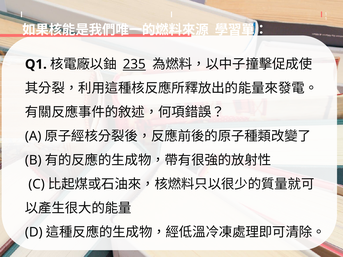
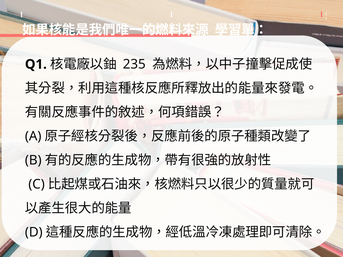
235 underline: present -> none
